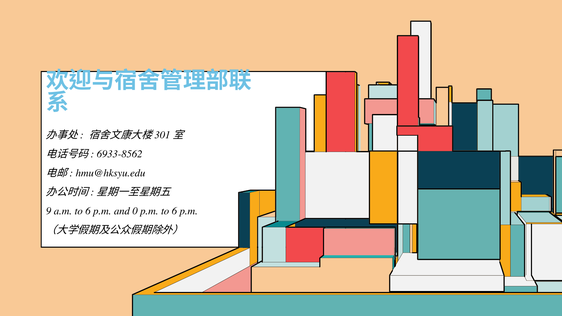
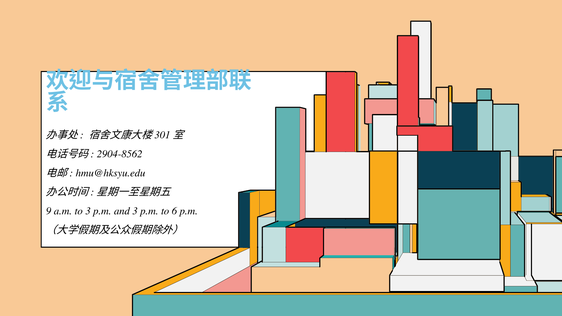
6933-8562: 6933-8562 -> 2904-8562
a.m to 6: 6 -> 3
and 0: 0 -> 3
